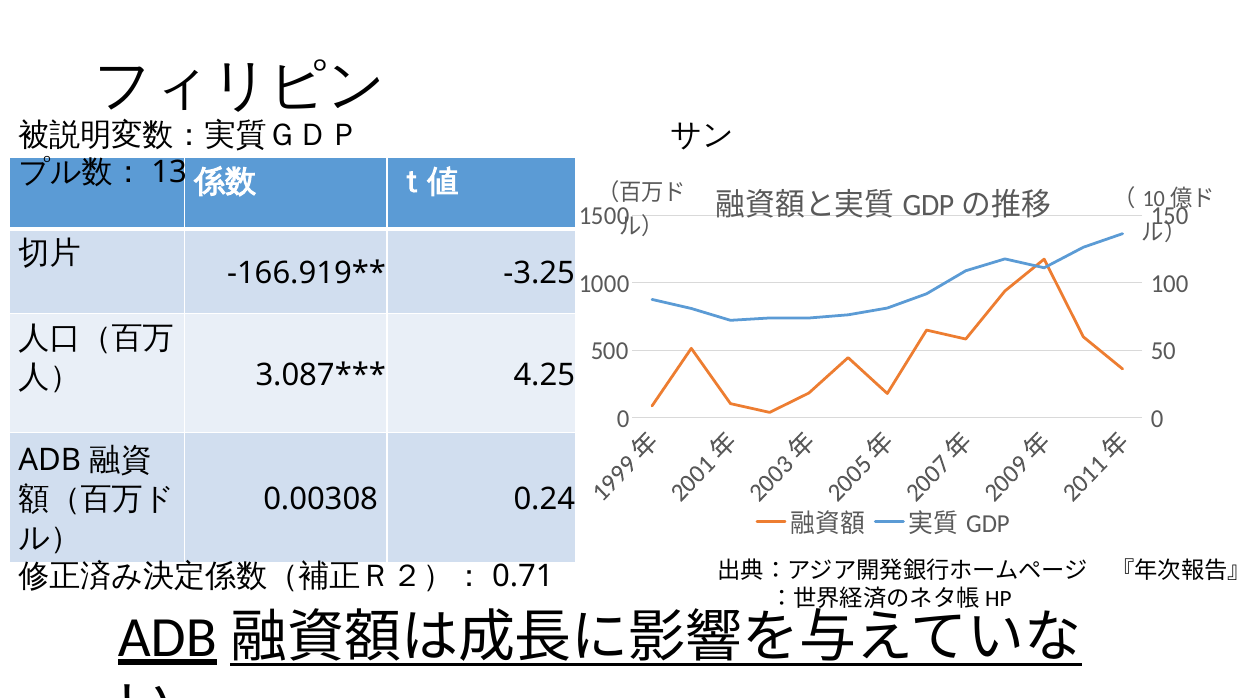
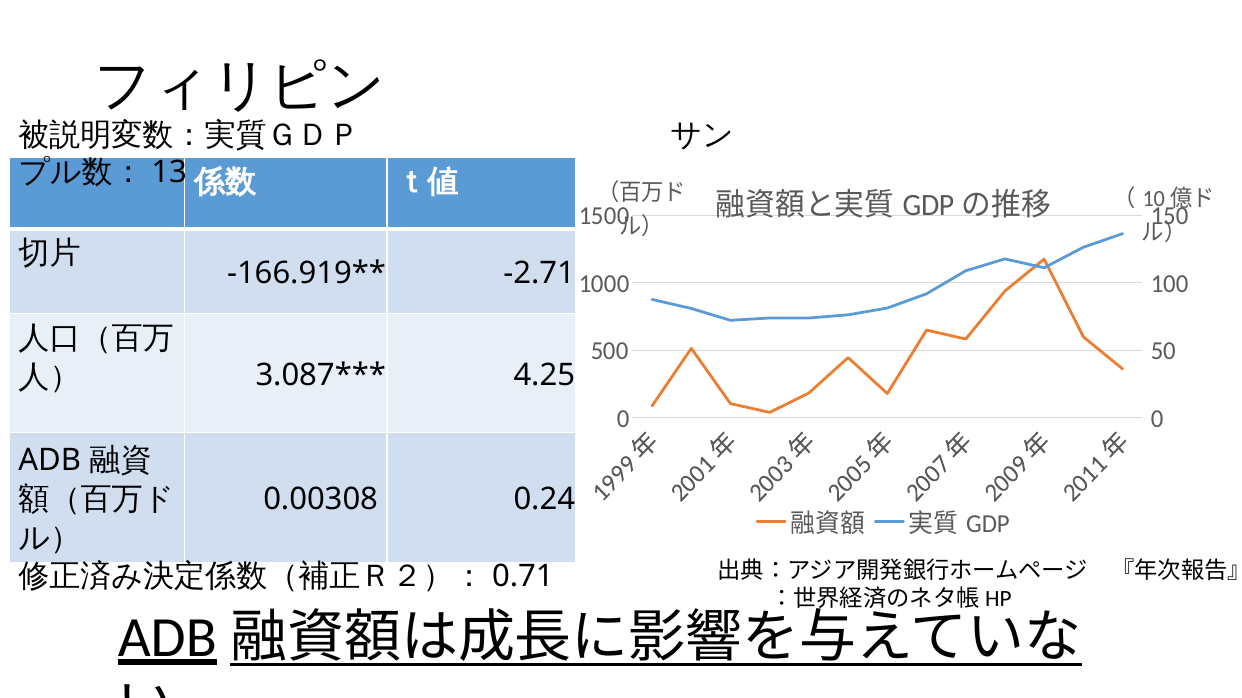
-3.25: -3.25 -> -2.71
